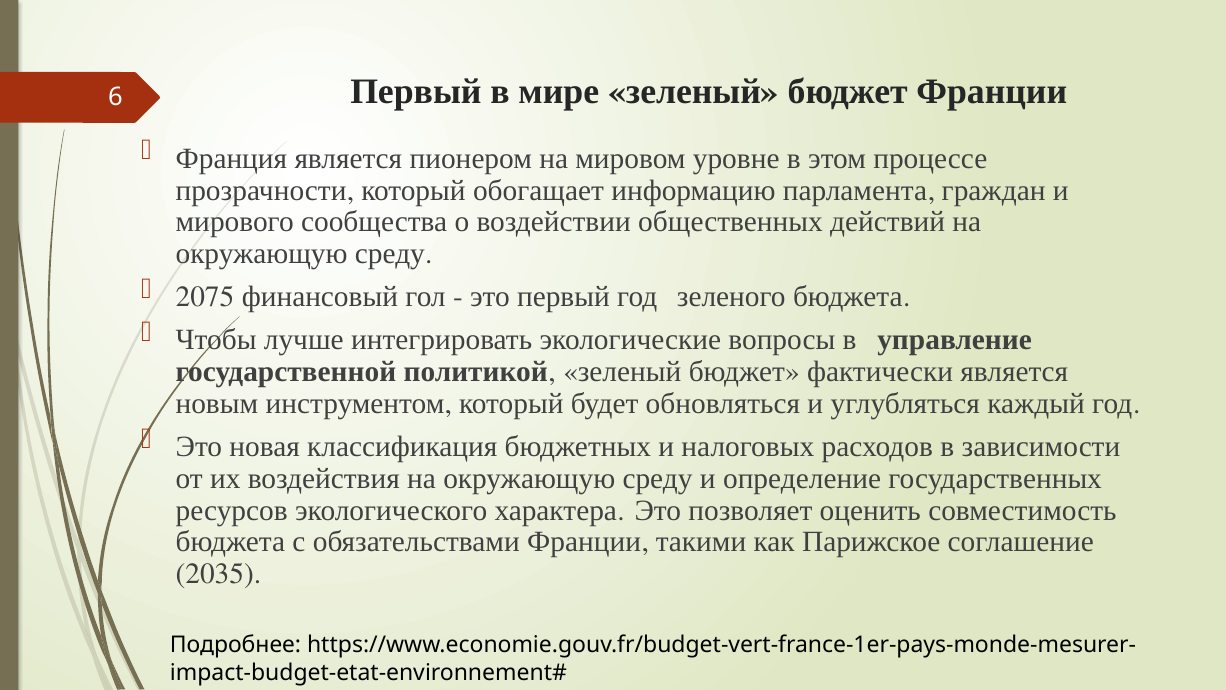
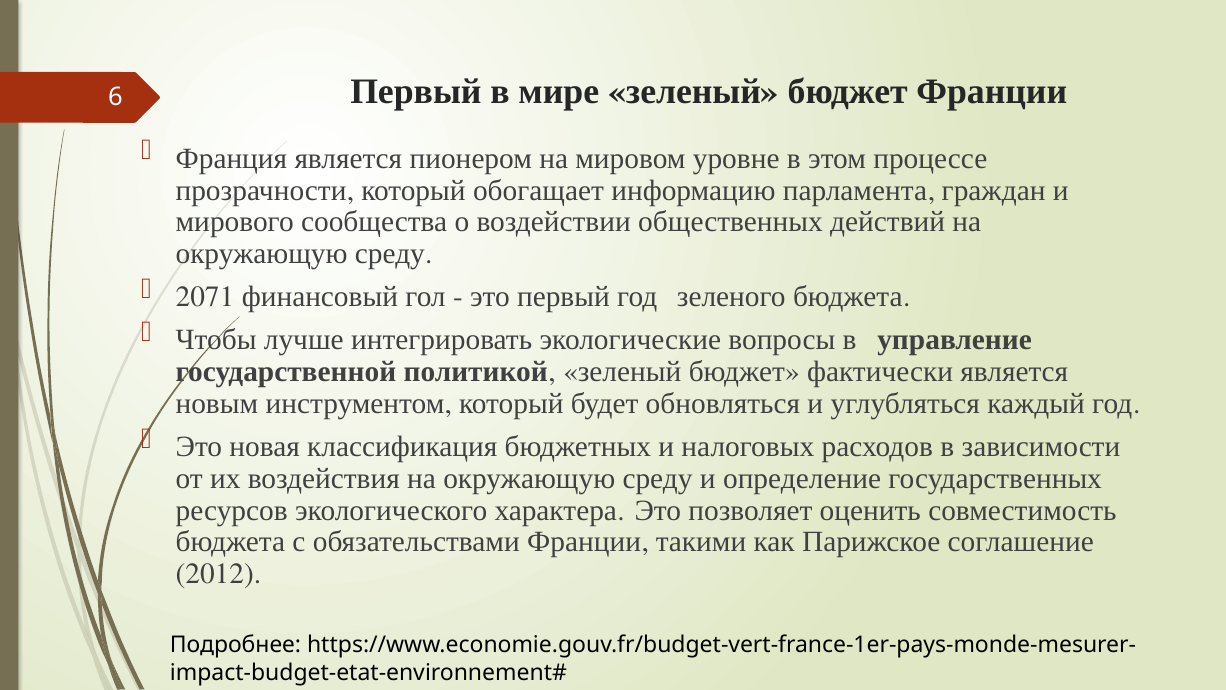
2075: 2075 -> 2071
2035: 2035 -> 2012
